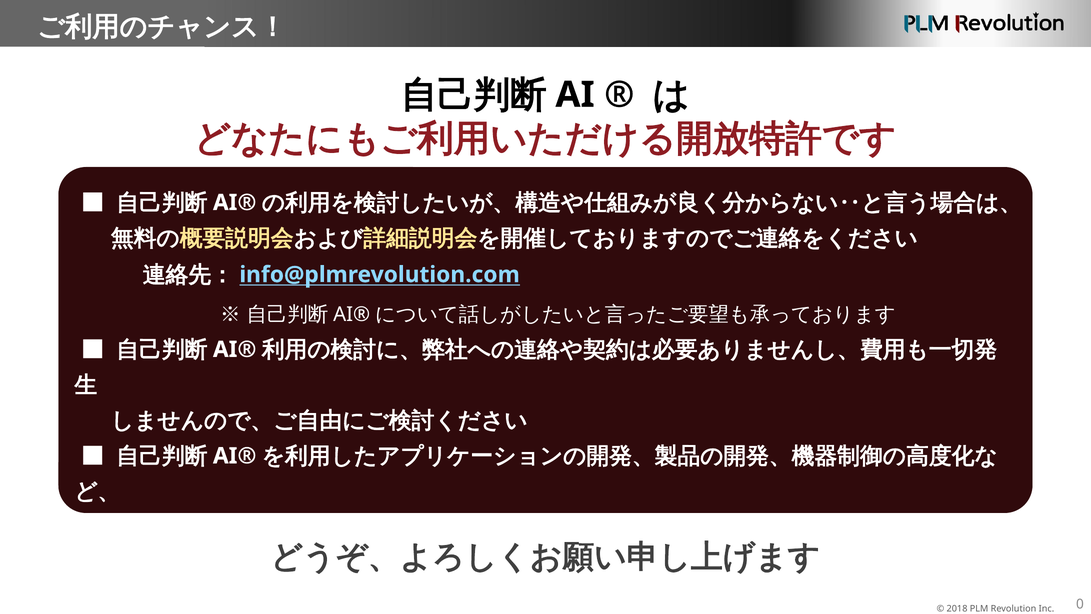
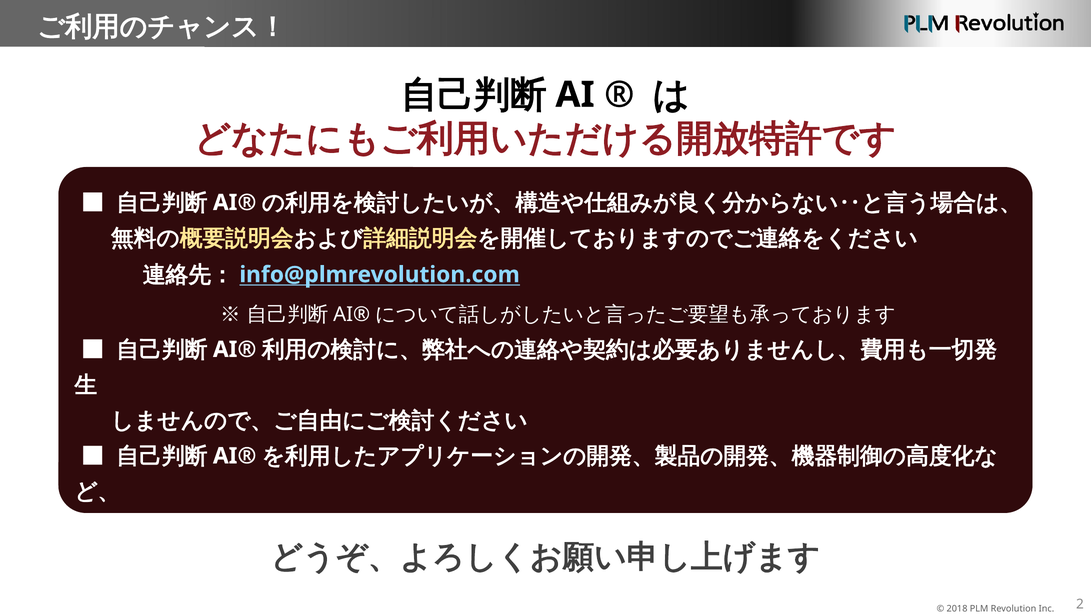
0: 0 -> 2
